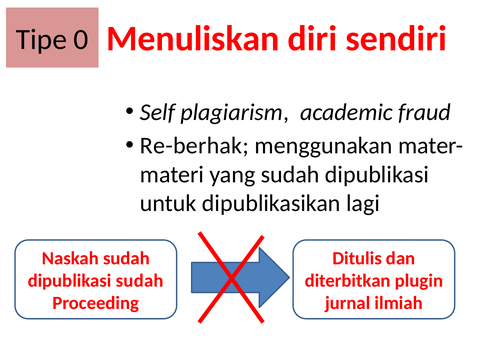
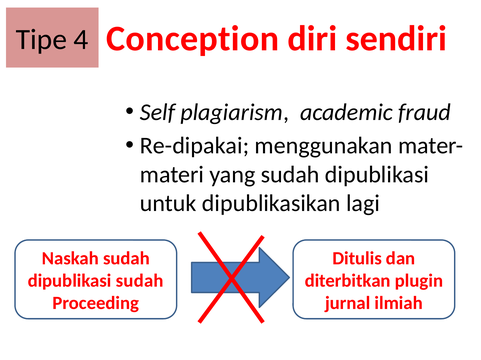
Menuliskan: Menuliskan -> Conception
0: 0 -> 4
Re-berhak: Re-berhak -> Re-dipakai
